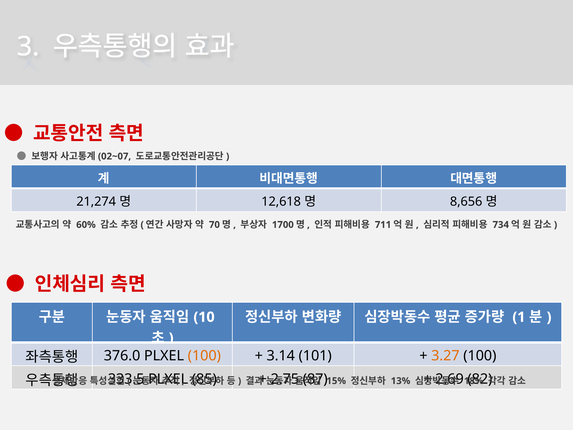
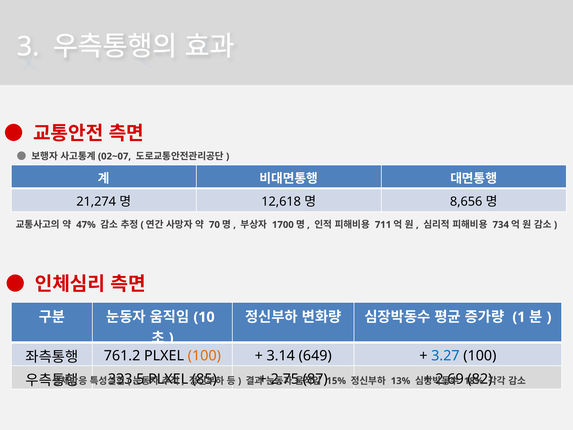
60%: 60% -> 47%
376.0: 376.0 -> 761.2
101: 101 -> 649
3.27 colour: orange -> blue
